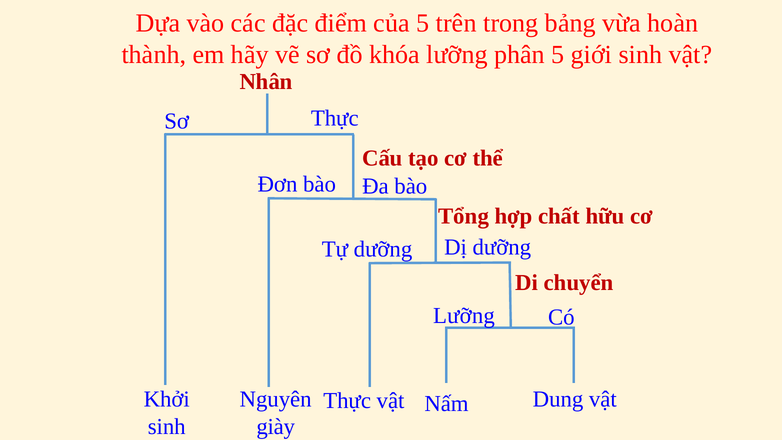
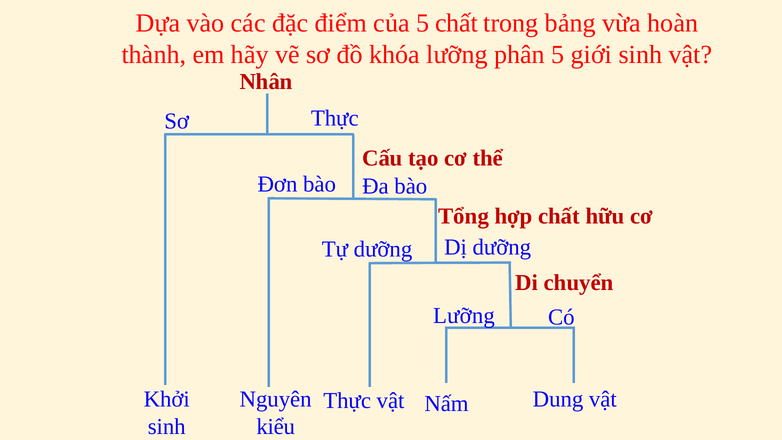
5 trên: trên -> chất
giày: giày -> kiểu
